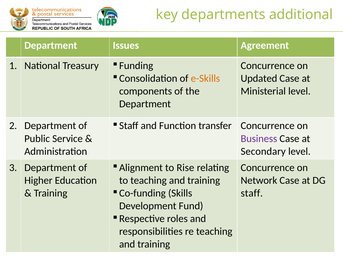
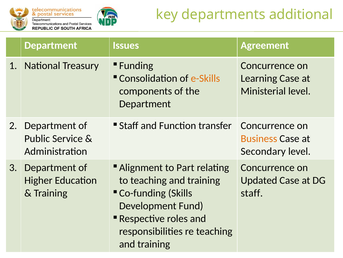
Updated: Updated -> Learning
Business colour: purple -> orange
Rise: Rise -> Part
Network: Network -> Updated
